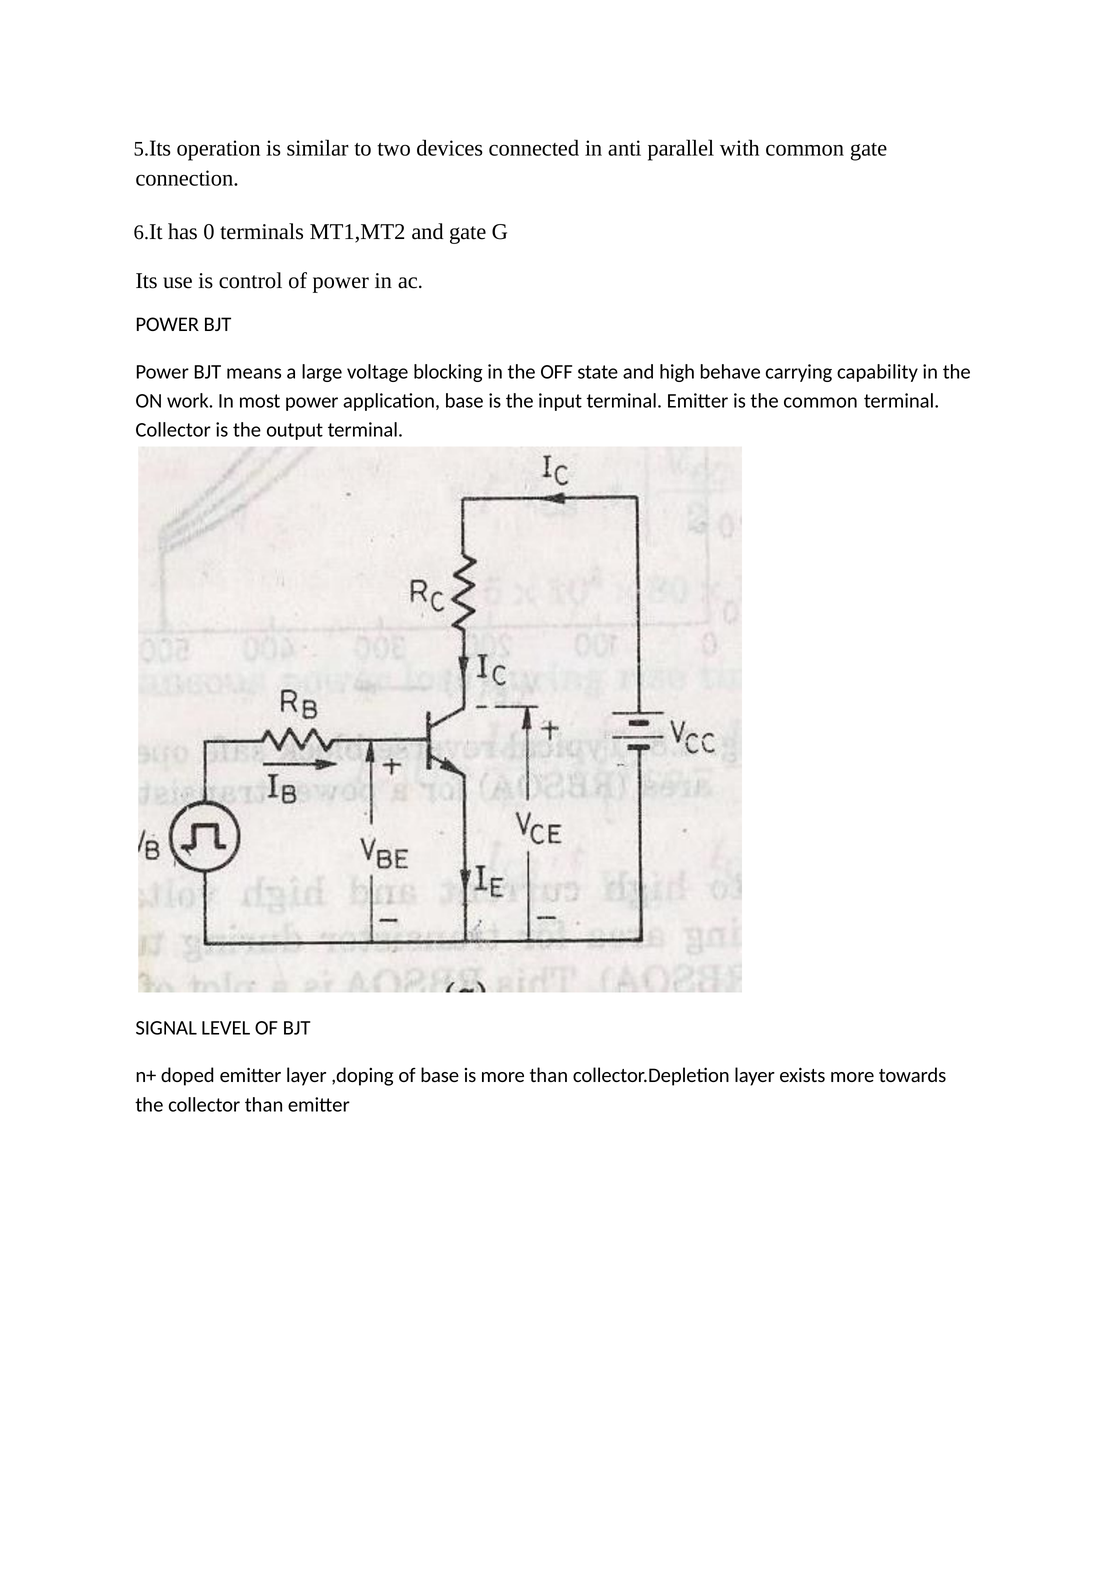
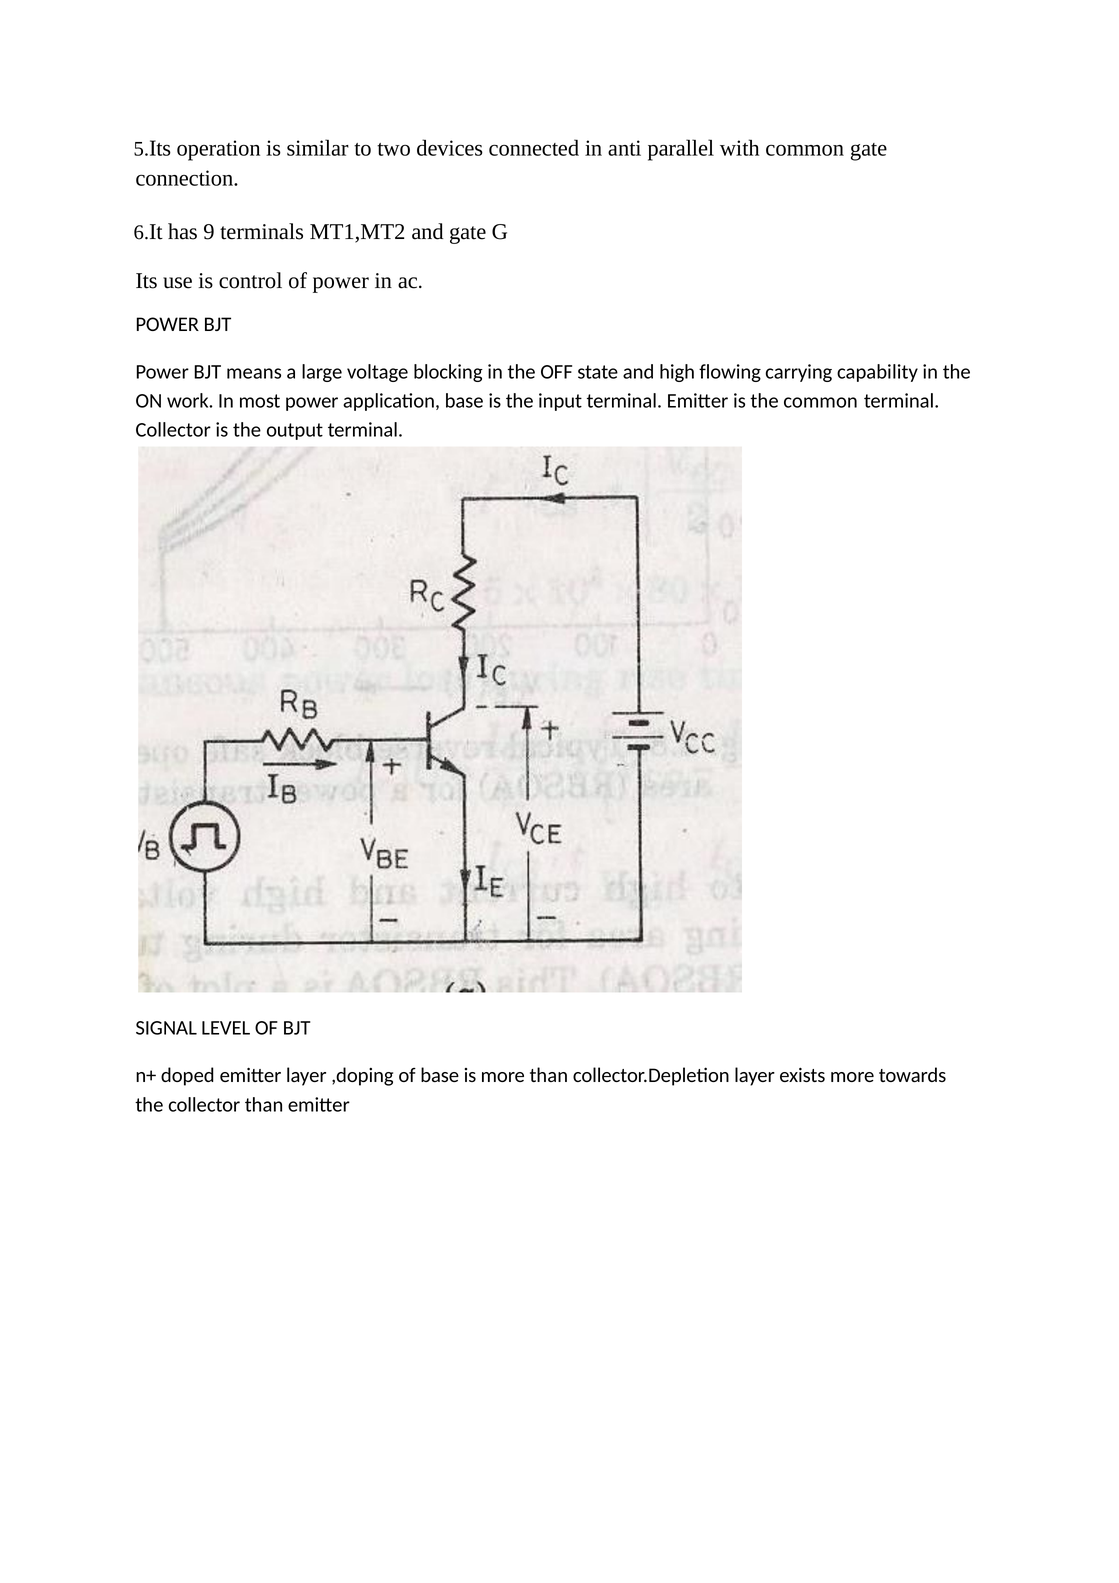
0: 0 -> 9
behave: behave -> flowing
